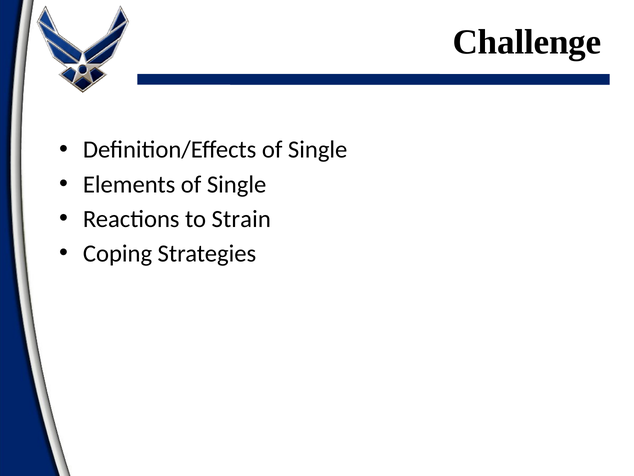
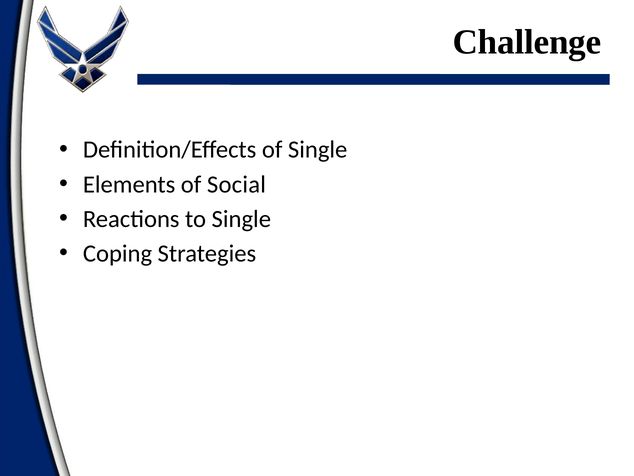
Elements of Single: Single -> Social
to Strain: Strain -> Single
